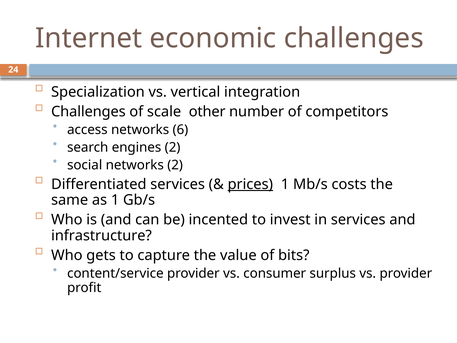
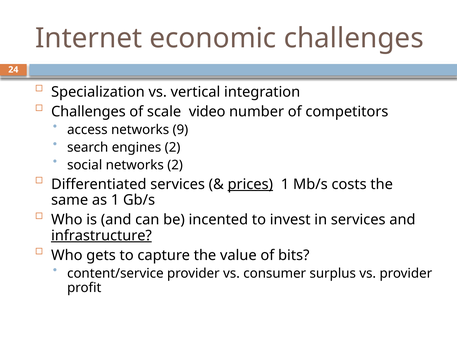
other: other -> video
6: 6 -> 9
infrastructure underline: none -> present
